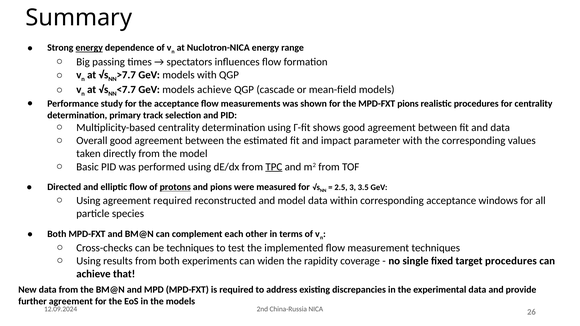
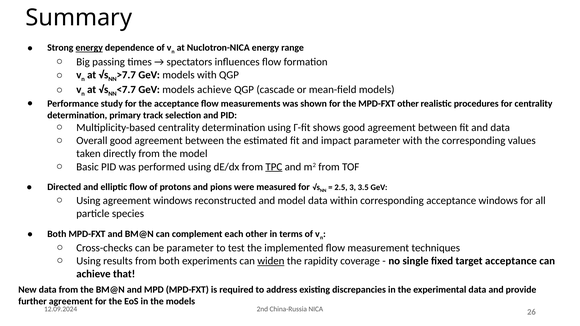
MPD-FXT pions: pions -> other
protons underline: present -> none
agreement required: required -> windows
be techniques: techniques -> parameter
widen underline: none -> present
target procedures: procedures -> acceptance
